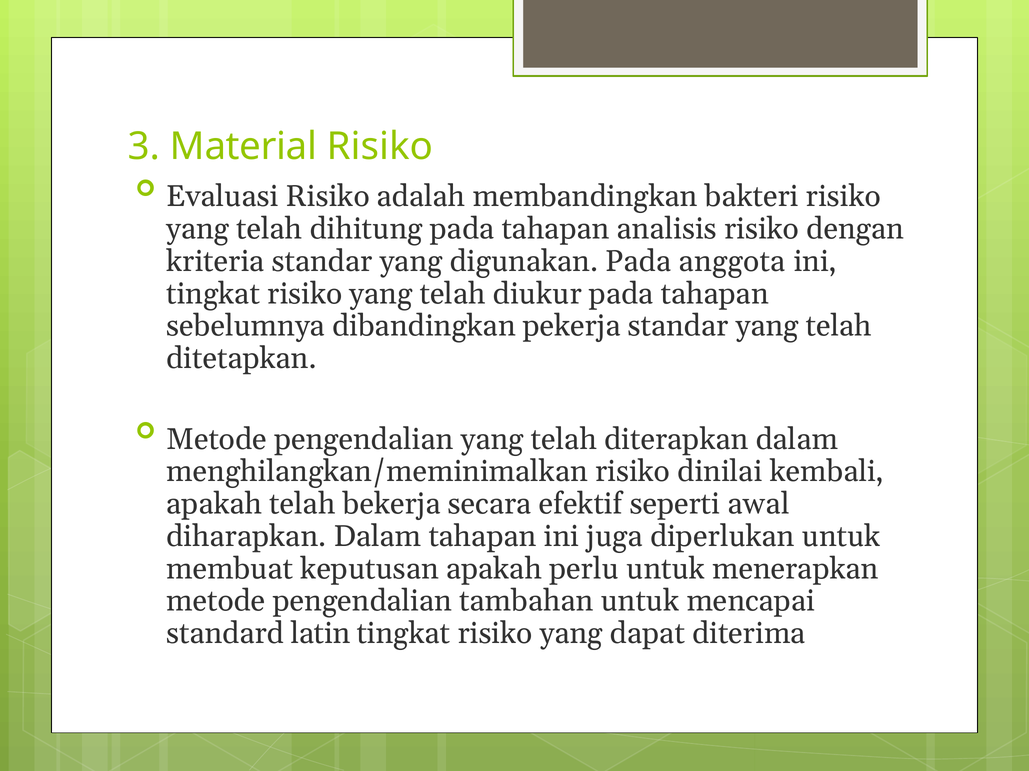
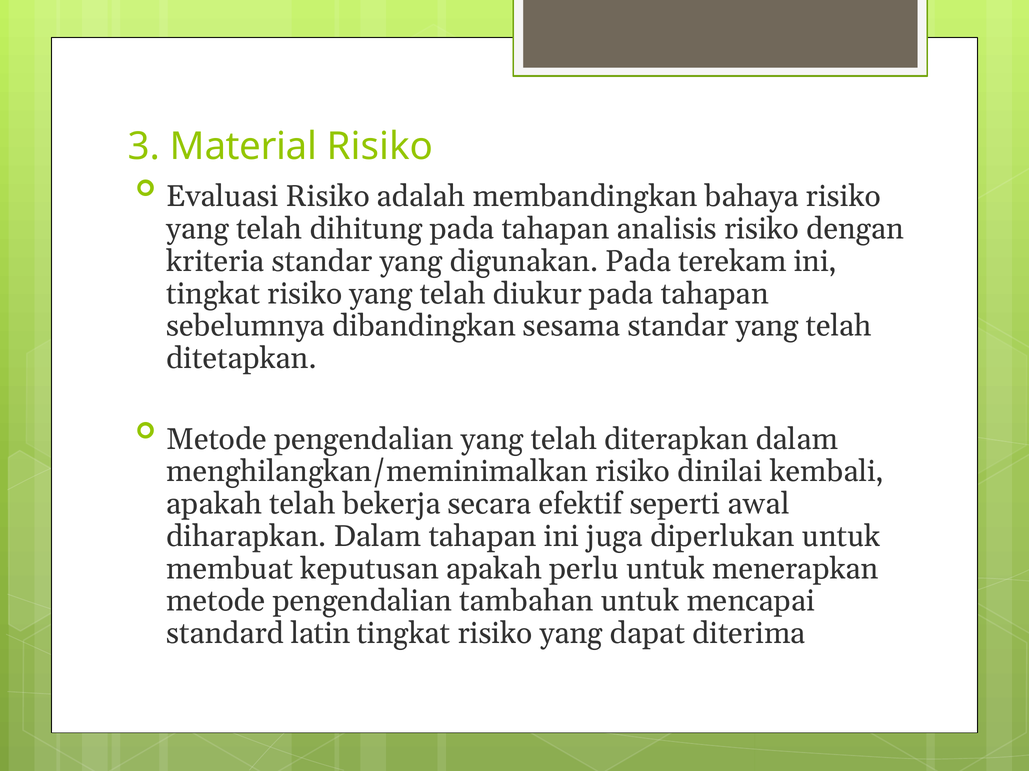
bakteri: bakteri -> bahaya
anggota: anggota -> terekam
pekerja: pekerja -> sesama
